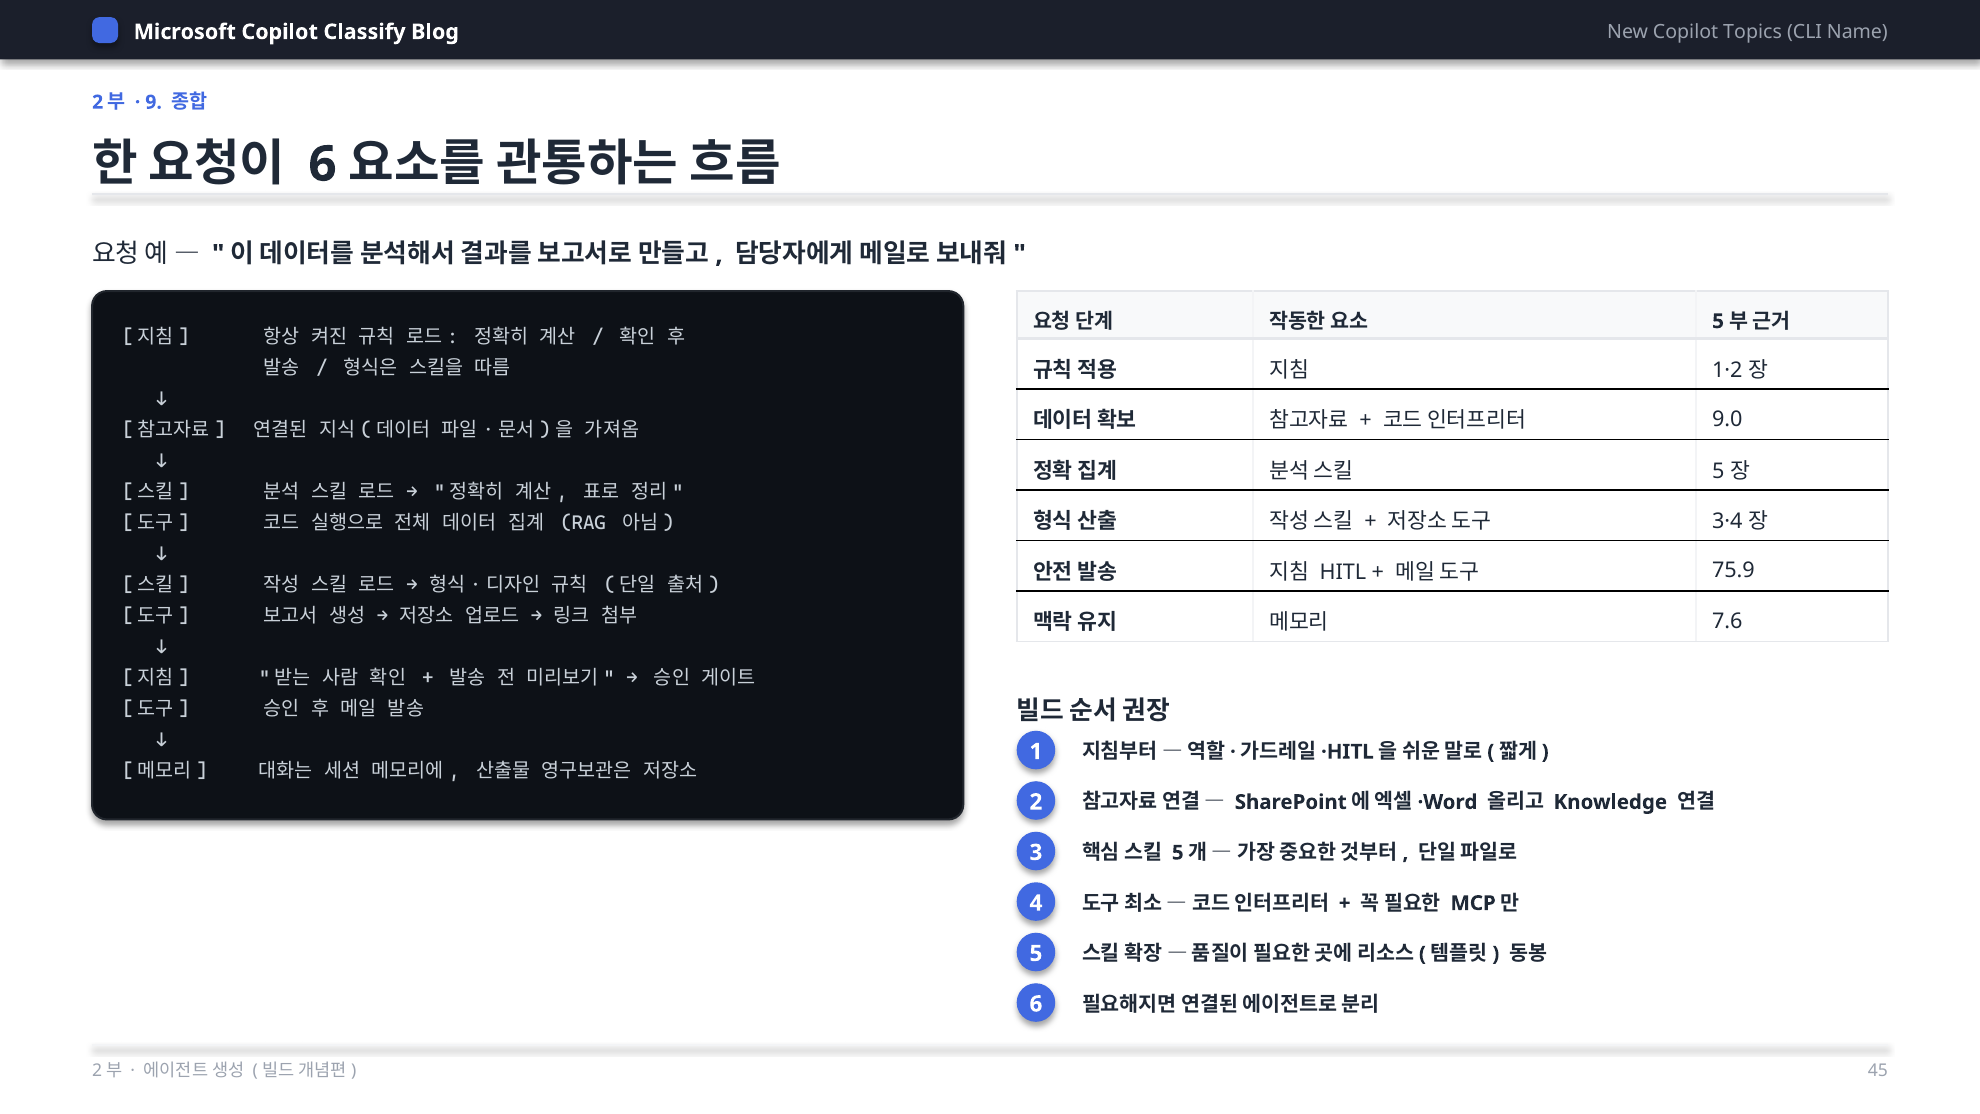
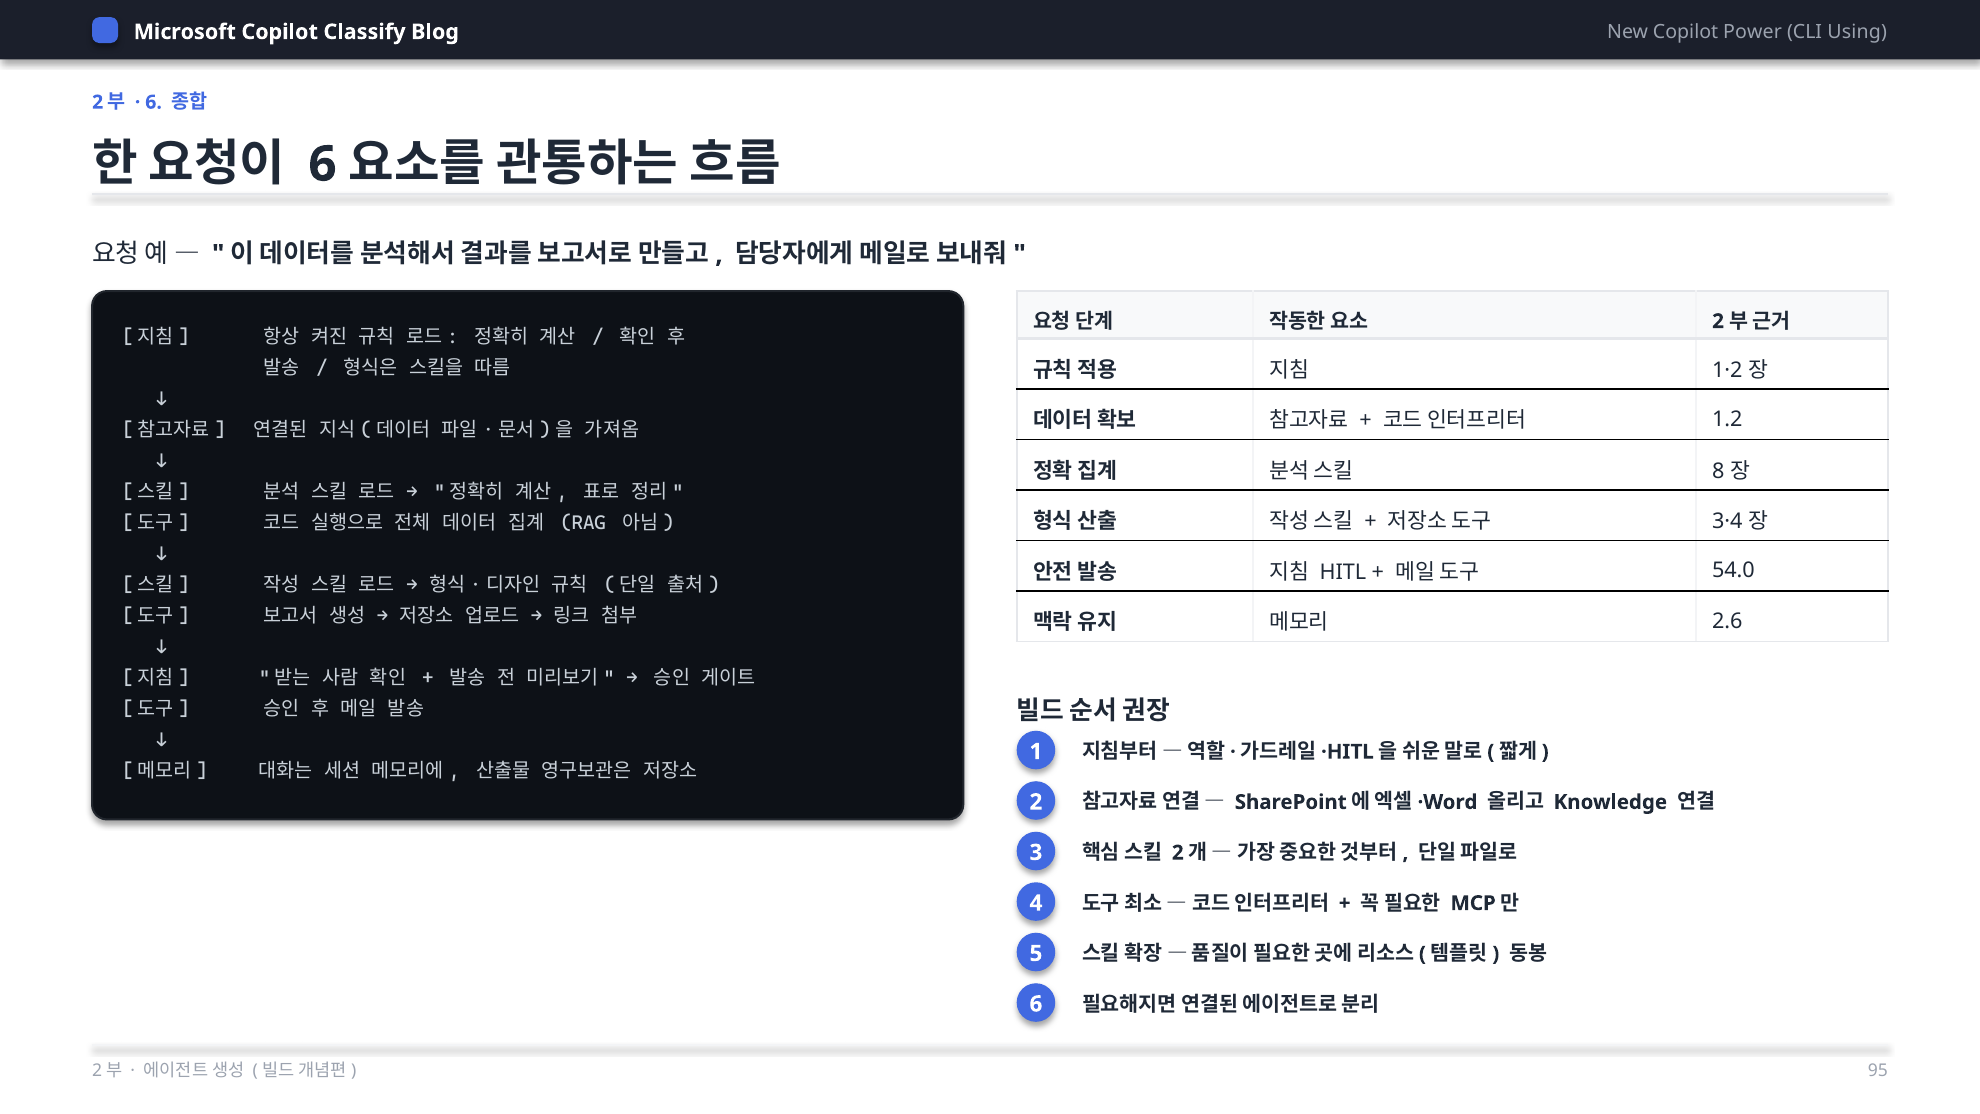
Topics: Topics -> Power
Name: Name -> Using
9 at (154, 102): 9 -> 6
5 at (1718, 321): 5 -> 2
9.0: 9.0 -> 1.2
5 at (1718, 471): 5 -> 8
75.9: 75.9 -> 54.0
7.6: 7.6 -> 2.6
5 at (1178, 853): 5 -> 2
45: 45 -> 95
